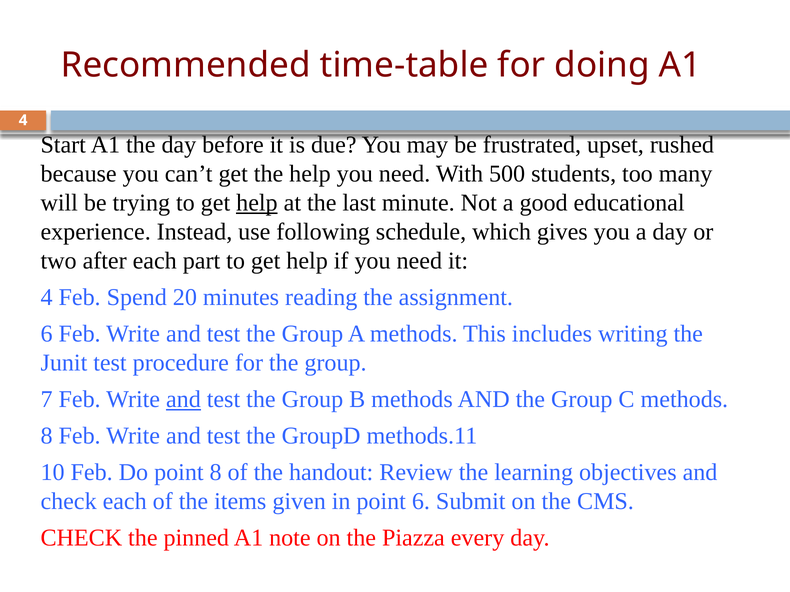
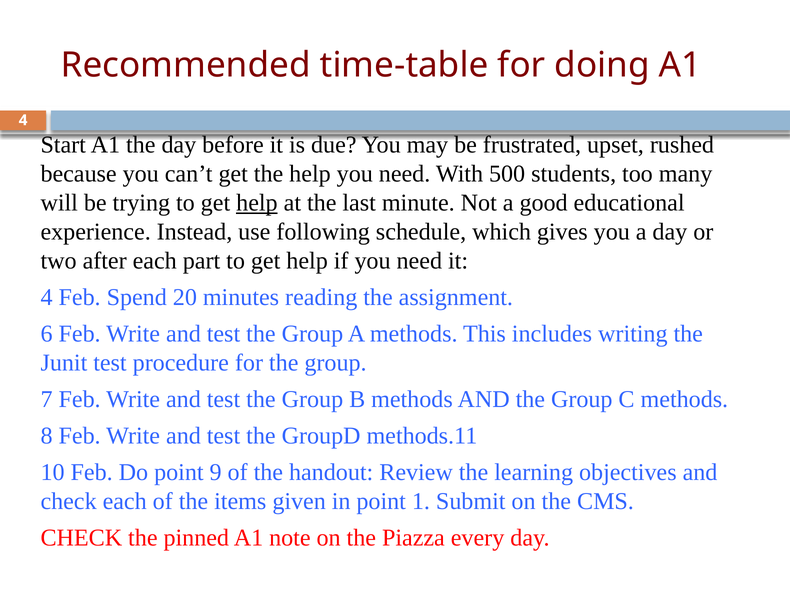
and at (183, 400) underline: present -> none
point 8: 8 -> 9
point 6: 6 -> 1
